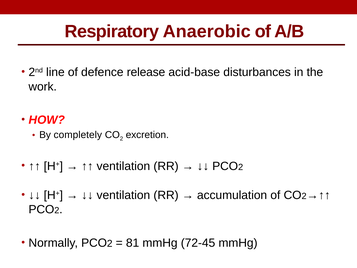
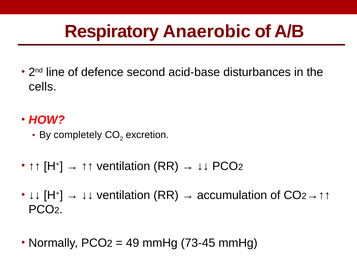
release: release -> second
work: work -> cells
81: 81 -> 49
72-45: 72-45 -> 73-45
